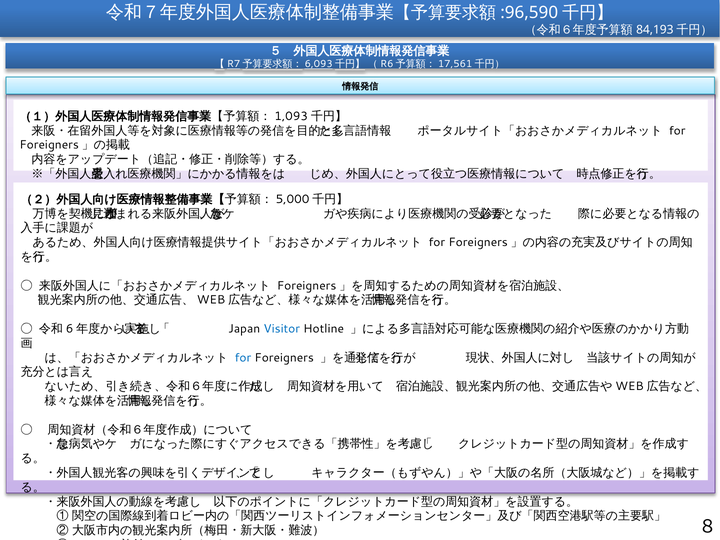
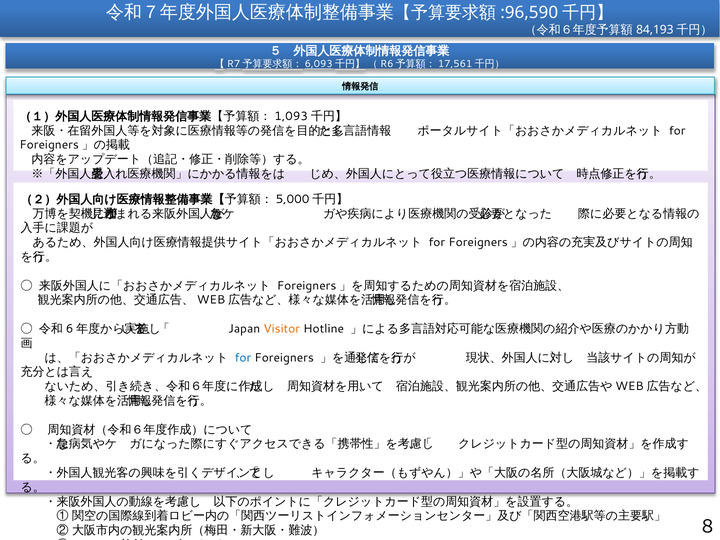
Visitor colour: blue -> orange
